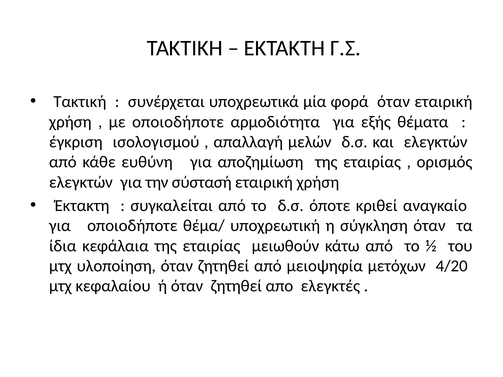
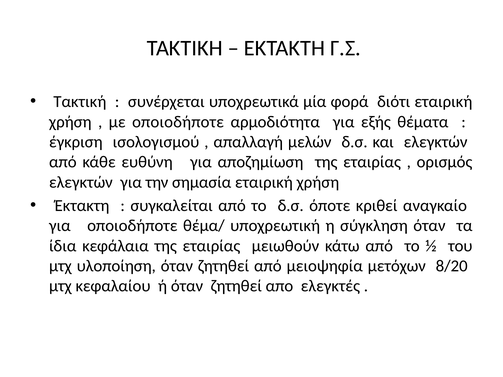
φορά όταν: όταν -> διότι
σύστασή: σύστασή -> σημασία
4/20: 4/20 -> 8/20
